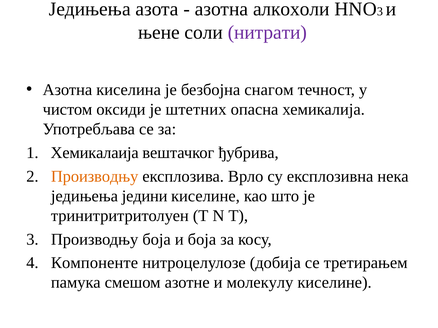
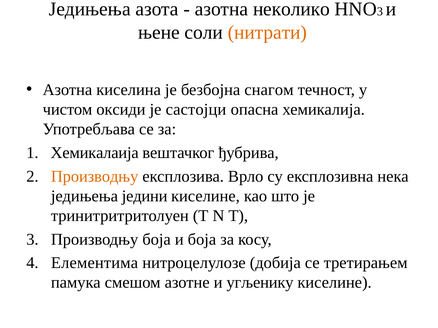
алкохоли: алкохоли -> неколико
нитрати colour: purple -> orange
штетних: штетних -> састојци
Компоненте: Компоненте -> Елементима
молекулу: молекулу -> угљенику
